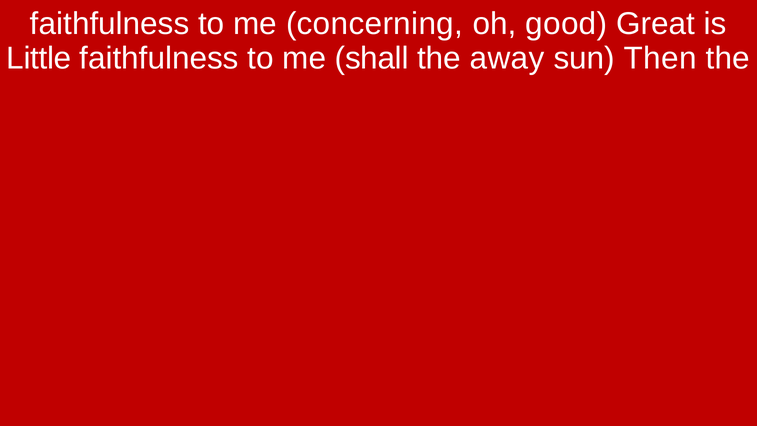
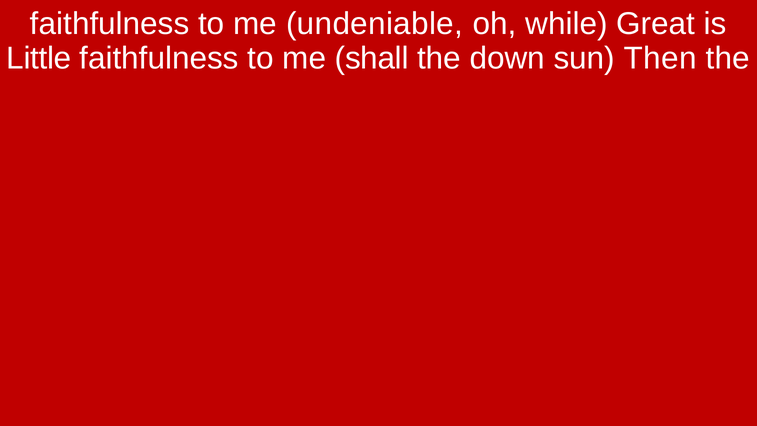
concerning: concerning -> undeniable
good: good -> while
away: away -> down
